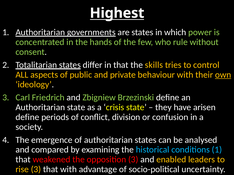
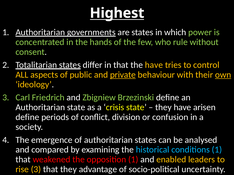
the skills: skills -> have
private underline: none -> present
opposition 3: 3 -> 1
that with: with -> they
